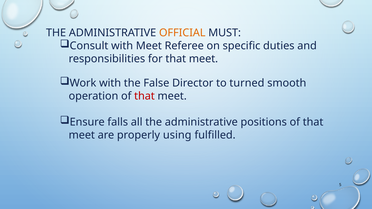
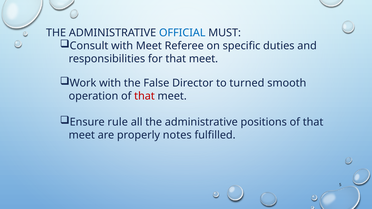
OFFICIAL colour: orange -> blue
falls: falls -> rule
using: using -> notes
